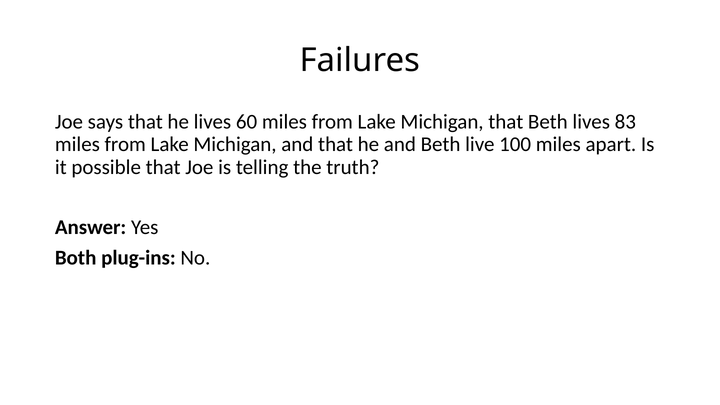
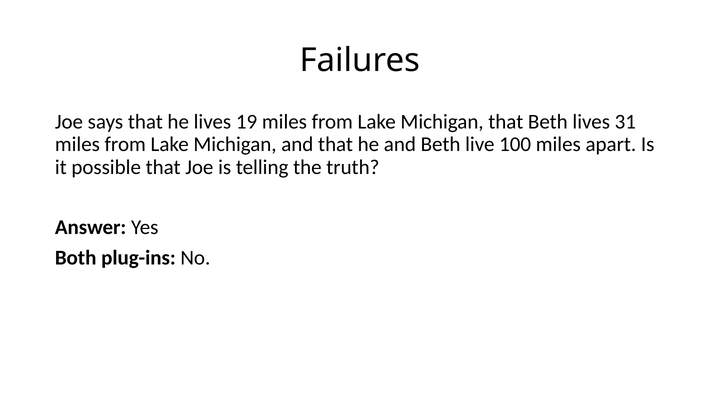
60: 60 -> 19
83: 83 -> 31
